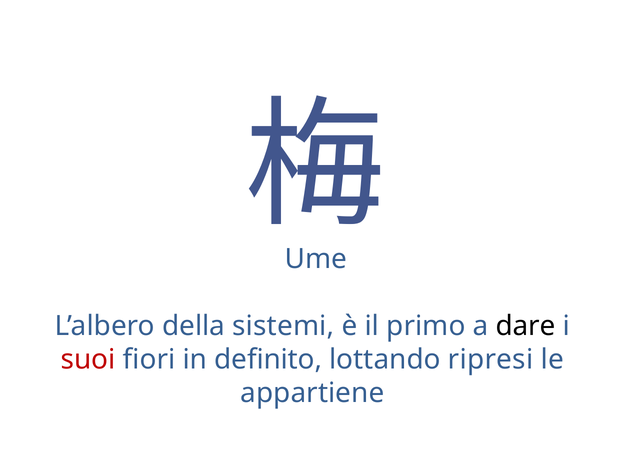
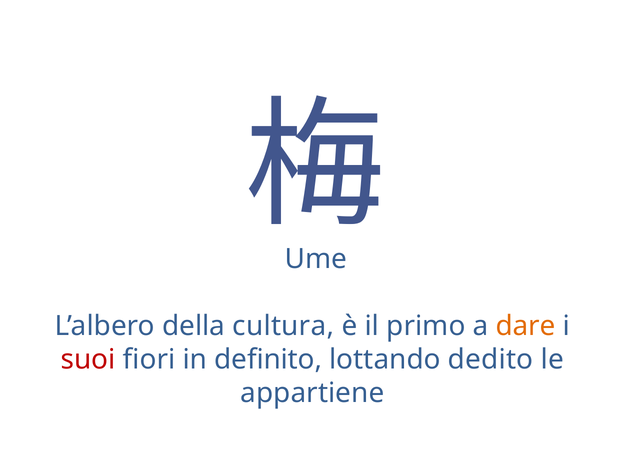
sistemi: sistemi -> cultura
dare colour: black -> orange
ripresi: ripresi -> dedito
